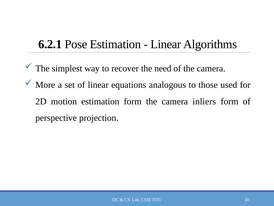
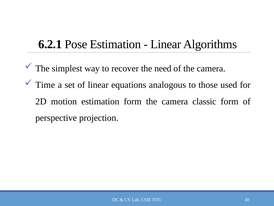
More: More -> Time
inliers: inliers -> classic
